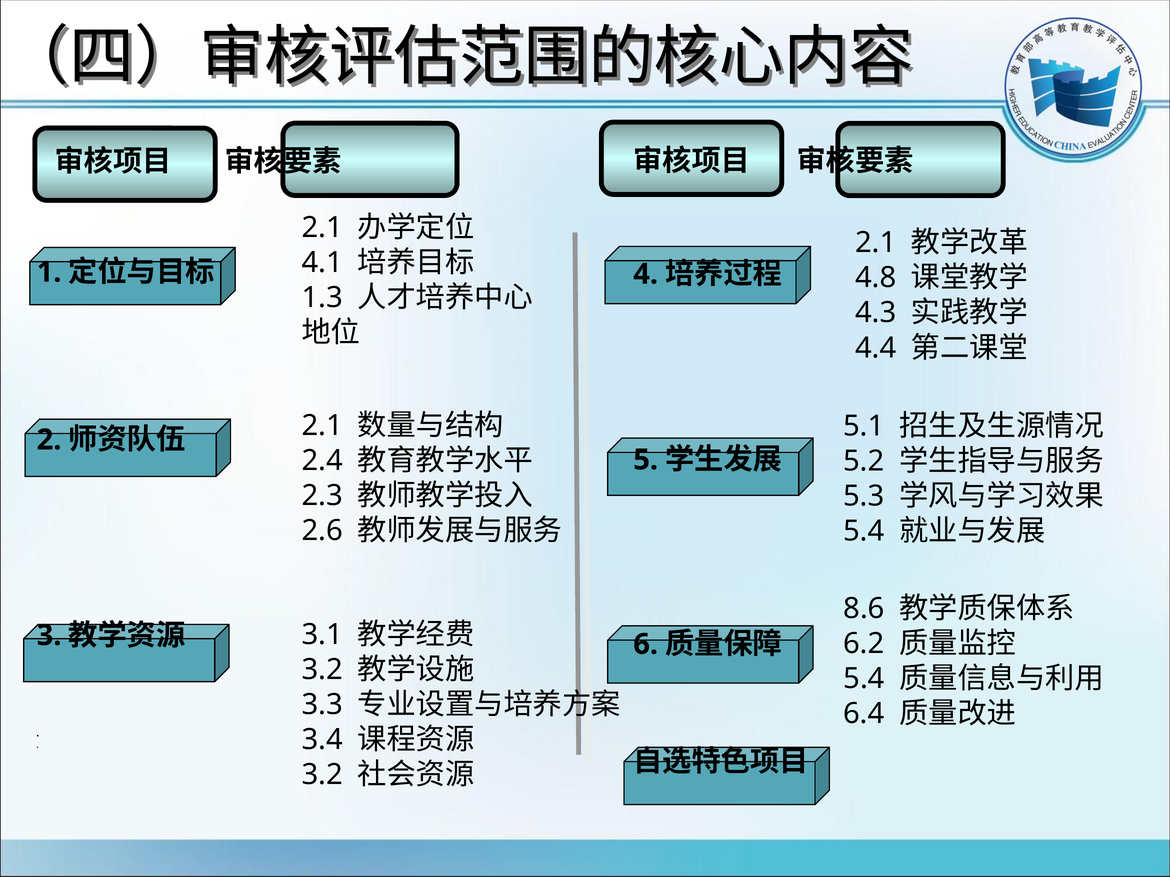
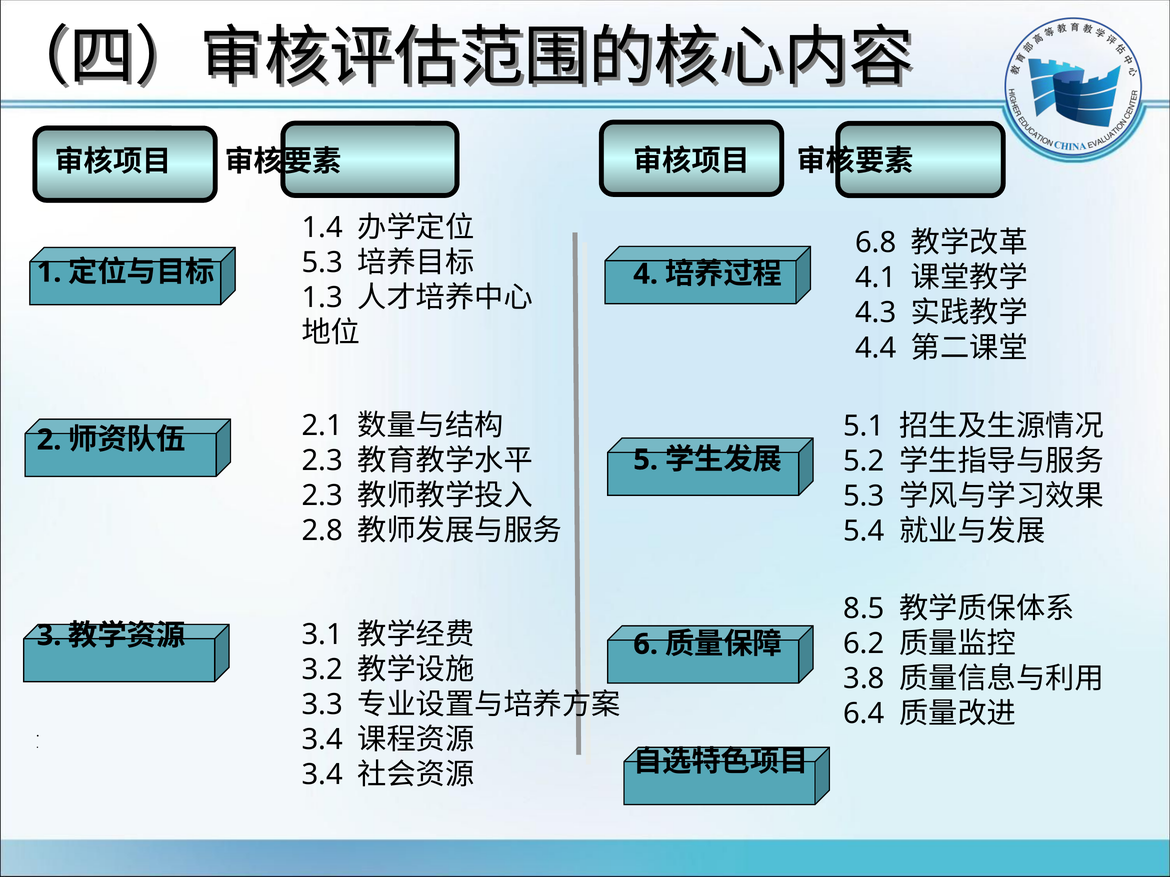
2.1 at (322, 228): 2.1 -> 1.4
2.1 at (876, 243): 2.1 -> 6.8
4.1 at (322, 263): 4.1 -> 5.3
4.8: 4.8 -> 4.1
2.4 at (322, 461): 2.4 -> 2.3
2.6: 2.6 -> 2.8
8.6: 8.6 -> 8.5
5.4 at (864, 679): 5.4 -> 3.8
3.2 at (322, 775): 3.2 -> 3.4
